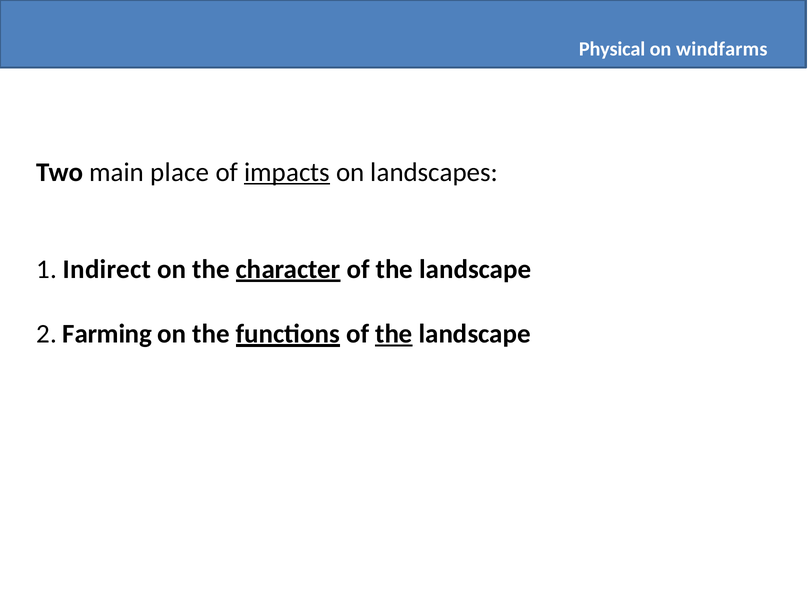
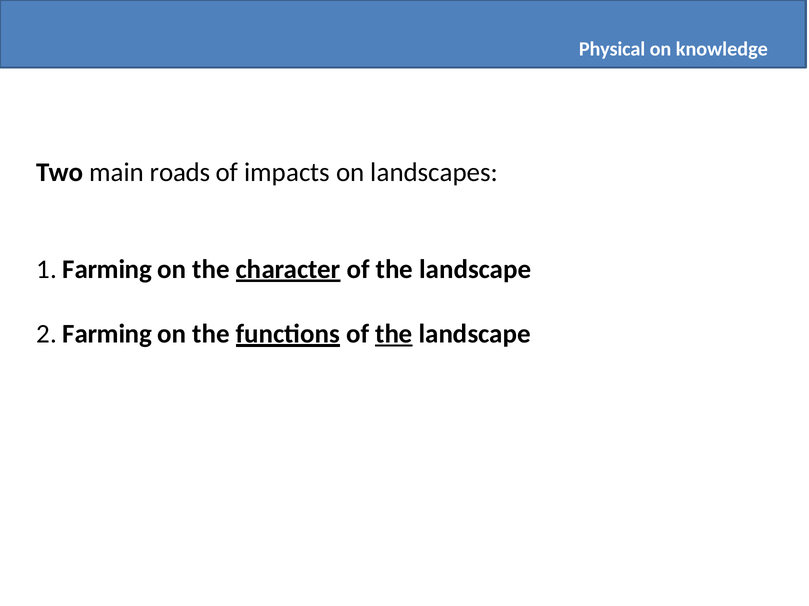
windfarms: windfarms -> knowledge
place: place -> roads
impacts underline: present -> none
1 Indirect: Indirect -> Farming
